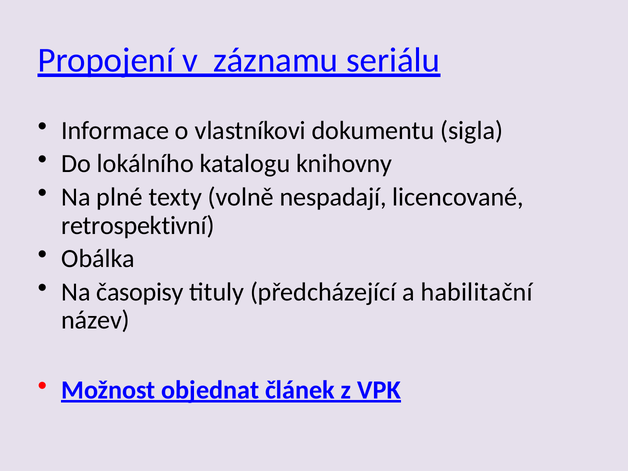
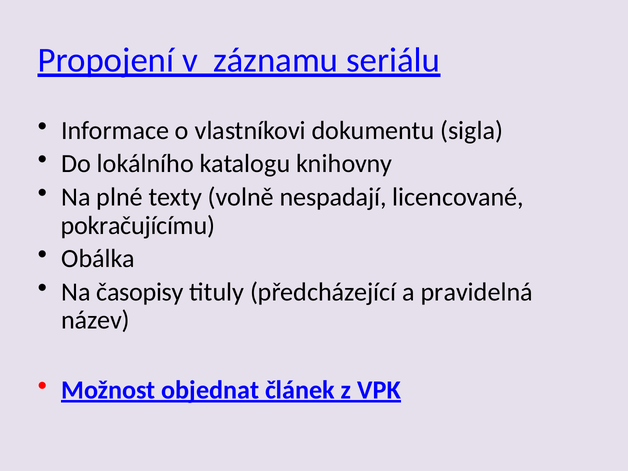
retrospektivní: retrospektivní -> pokračujícímu
habilitační: habilitační -> pravidelná
